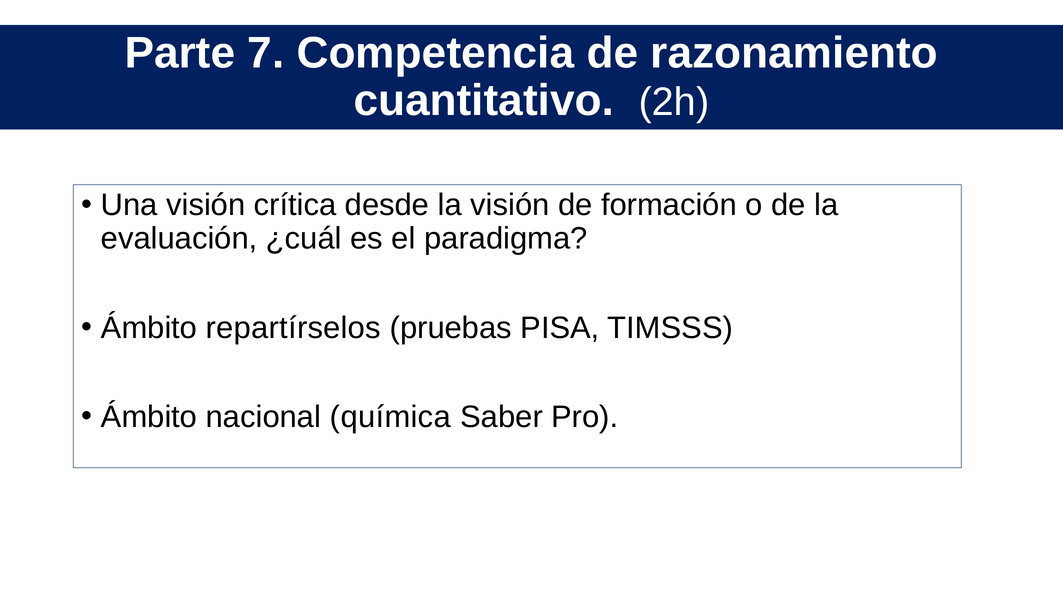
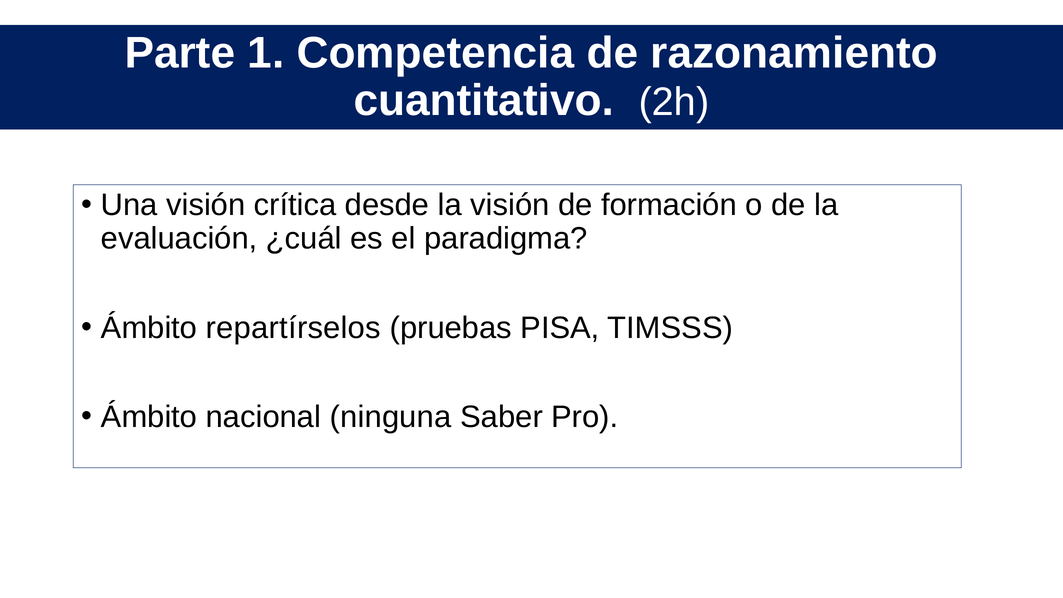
7: 7 -> 1
química: química -> ninguna
